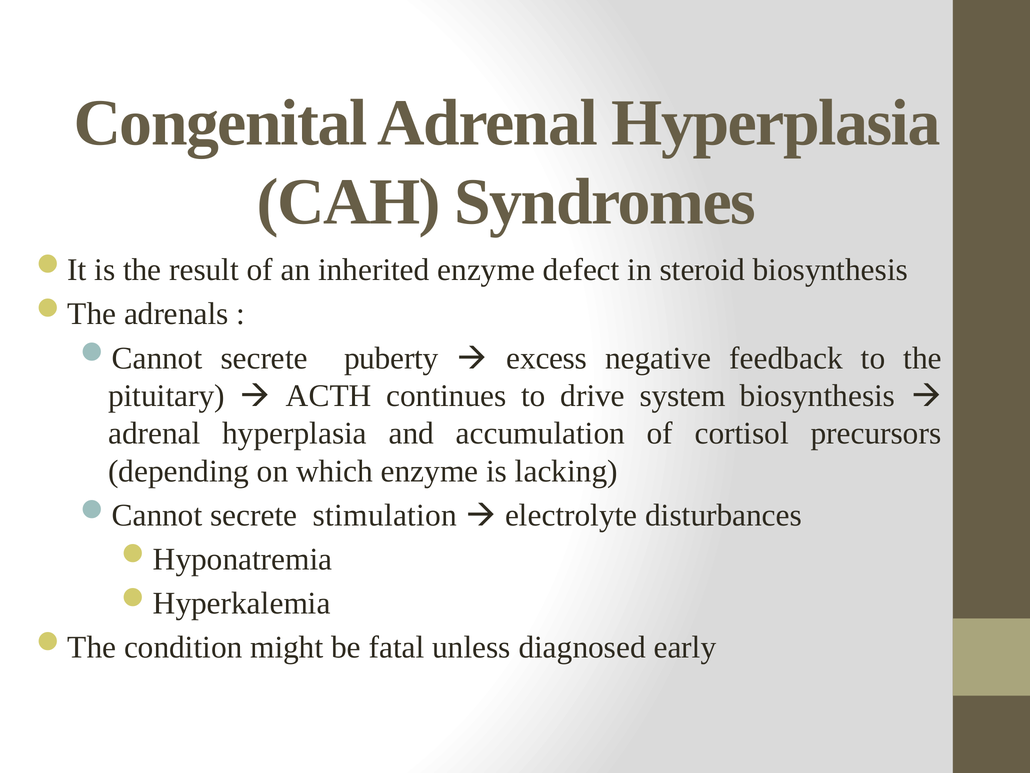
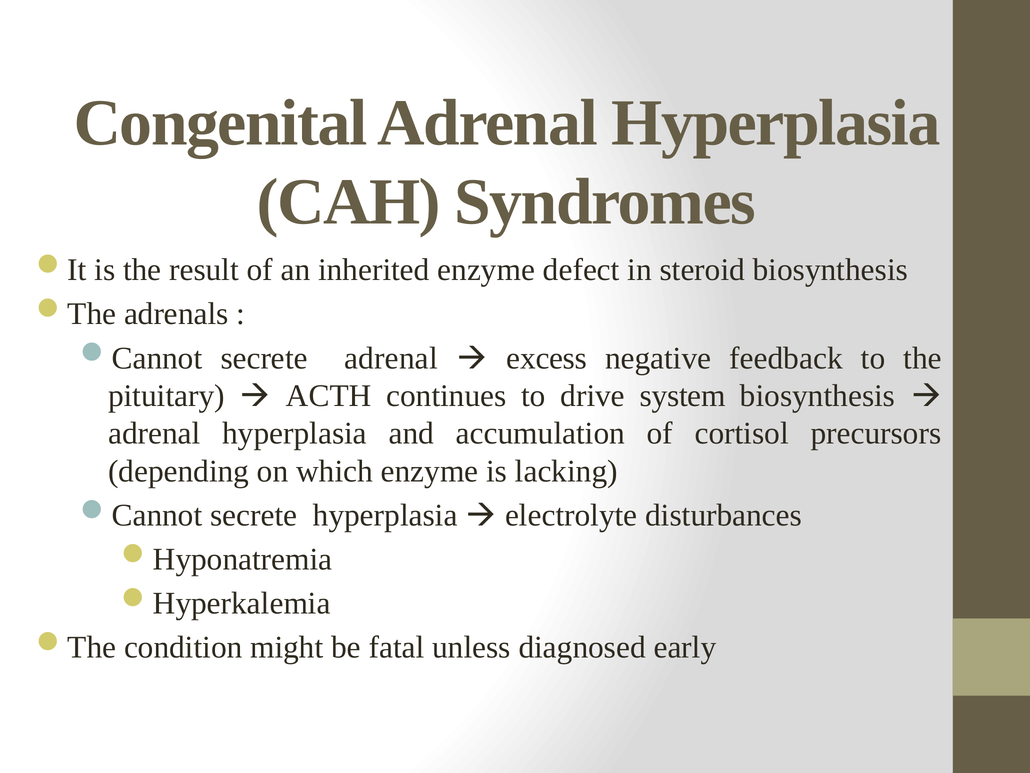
secrete puberty: puberty -> adrenal
secrete stimulation: stimulation -> hyperplasia
